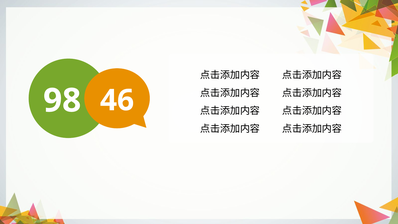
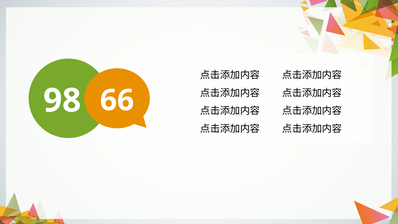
46: 46 -> 66
